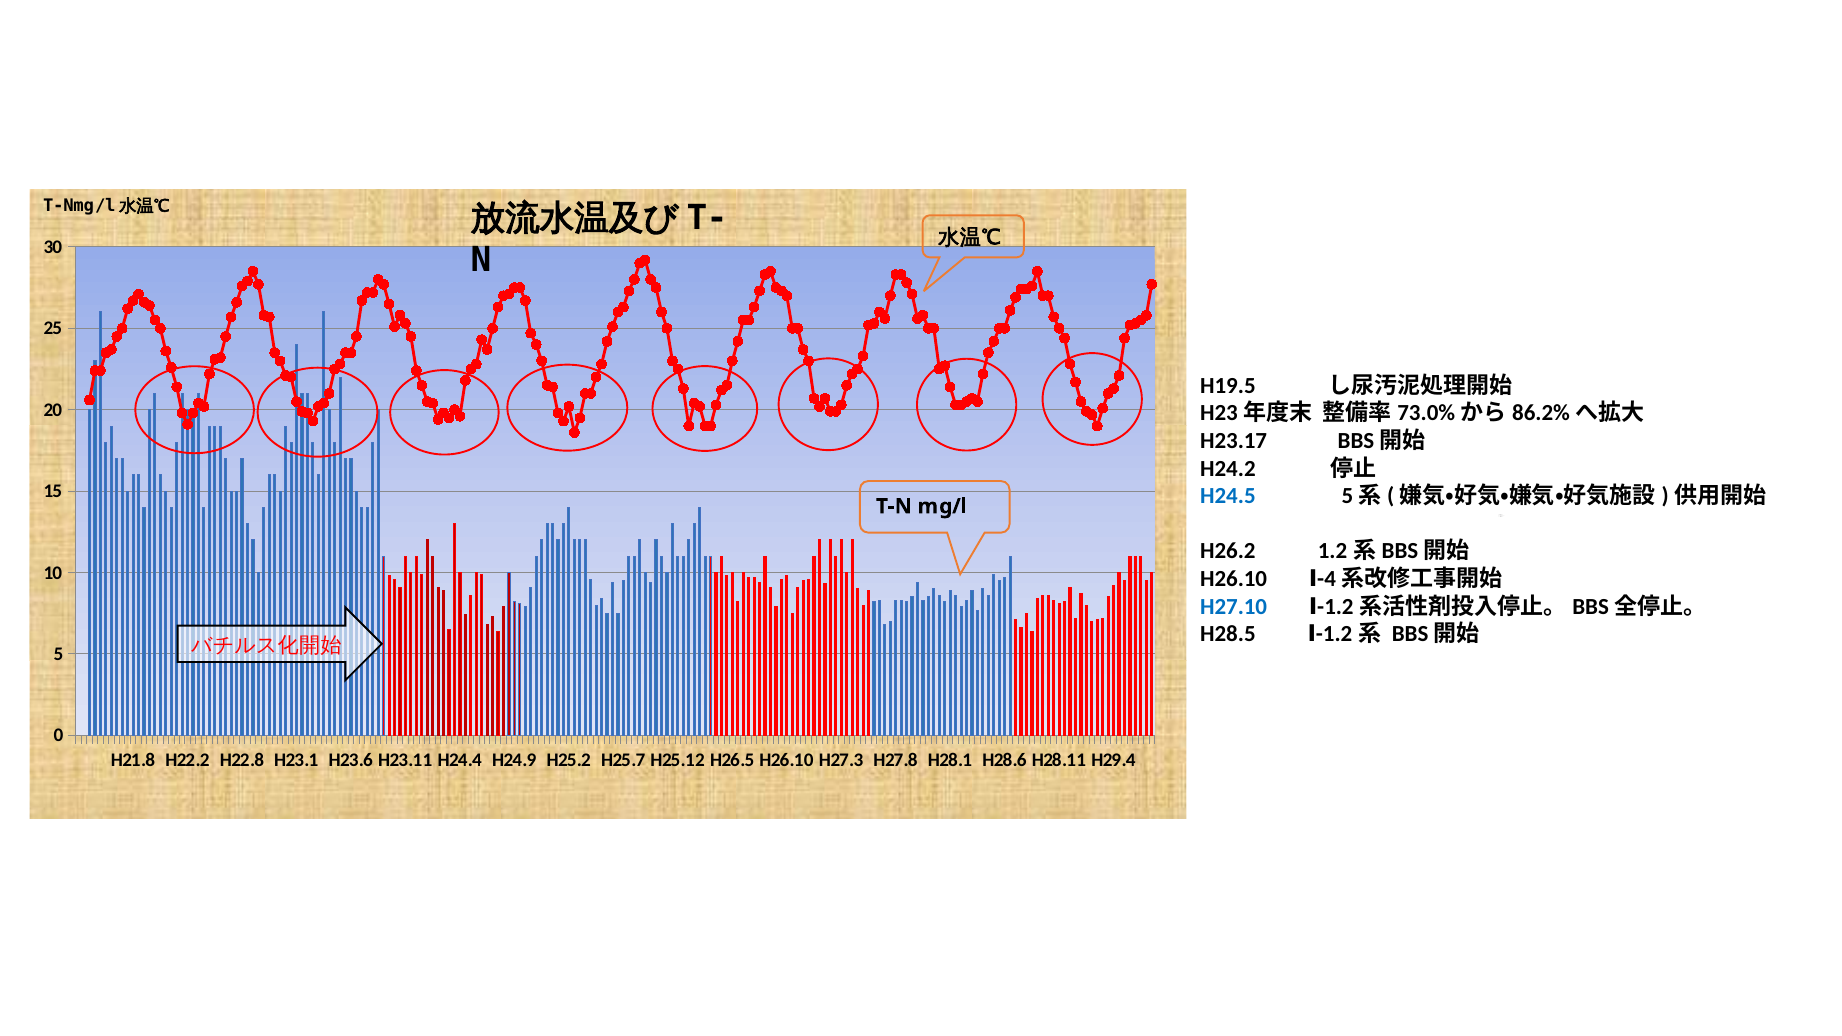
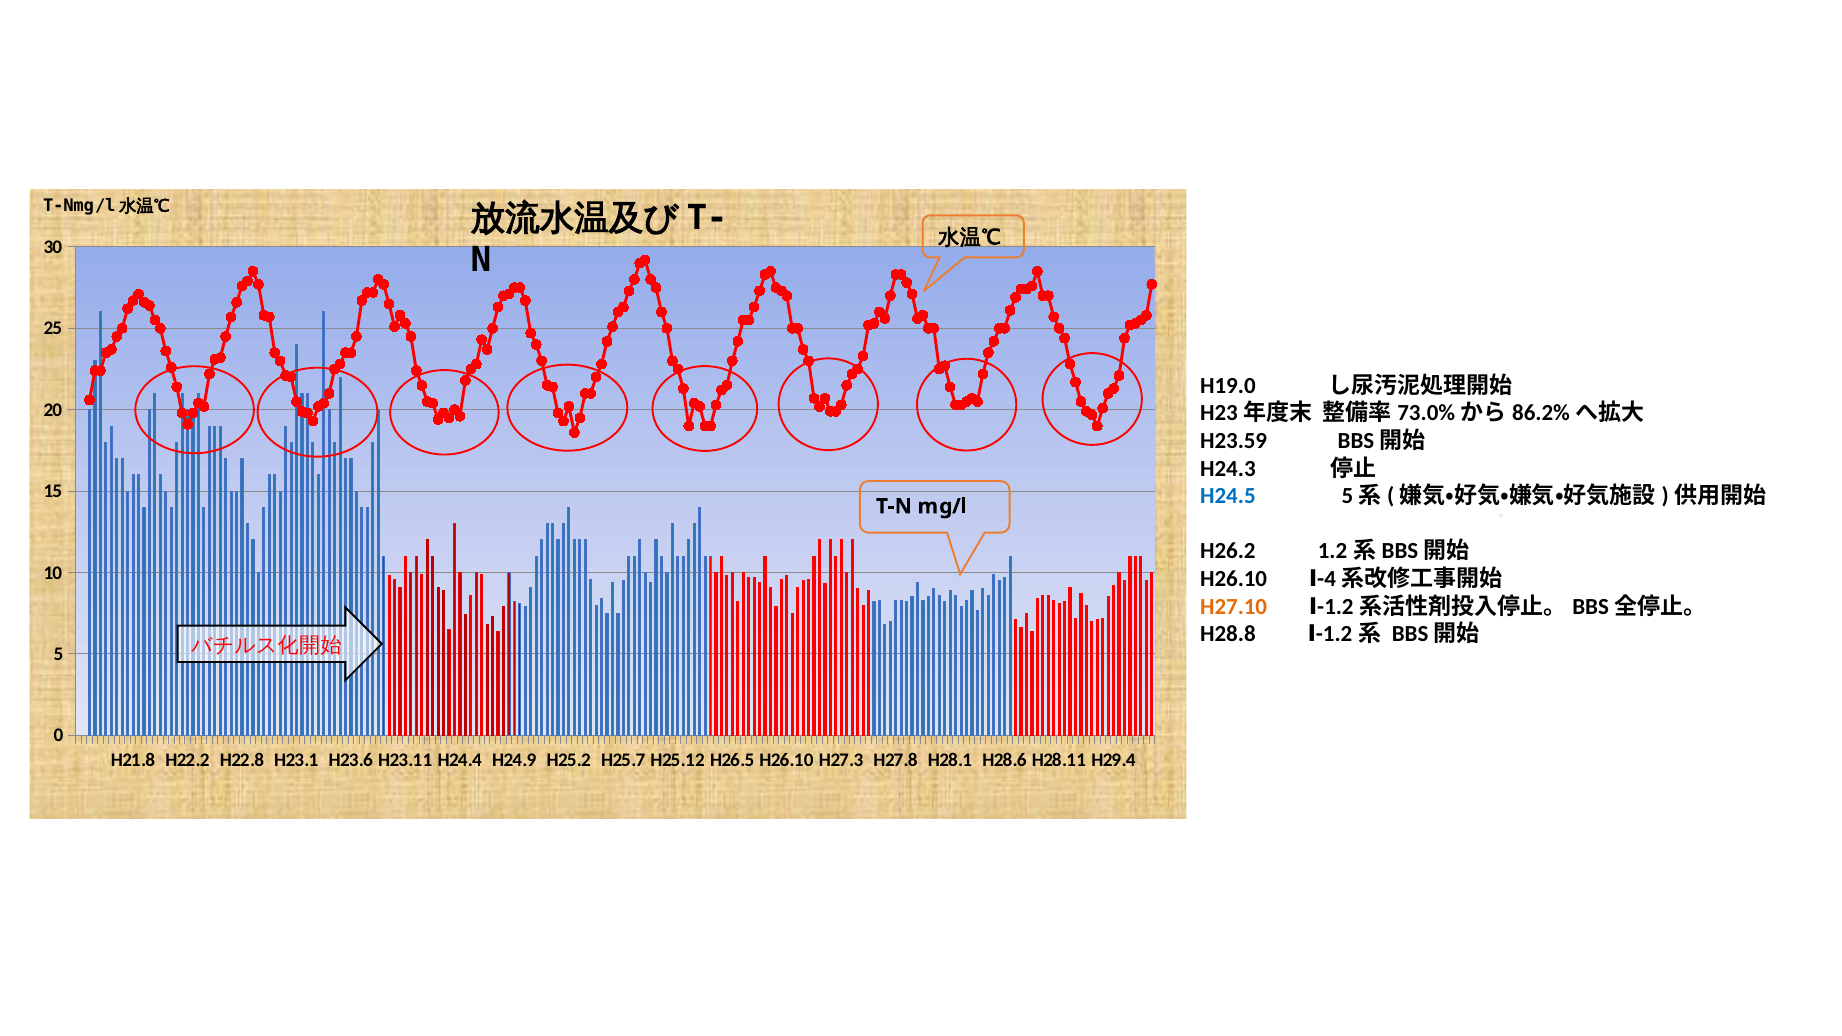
H19.5: H19.5 -> H19.0
H23.17: H23.17 -> H23.59
H24.2: H24.2 -> H24.3
H27.10 at (1234, 607) colour: blue -> orange
H28.5: H28.5 -> H28.8
